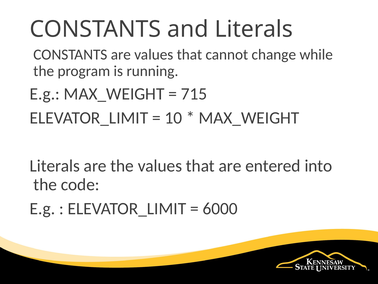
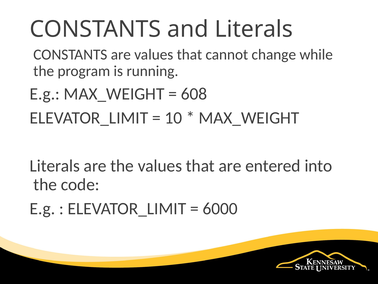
715: 715 -> 608
